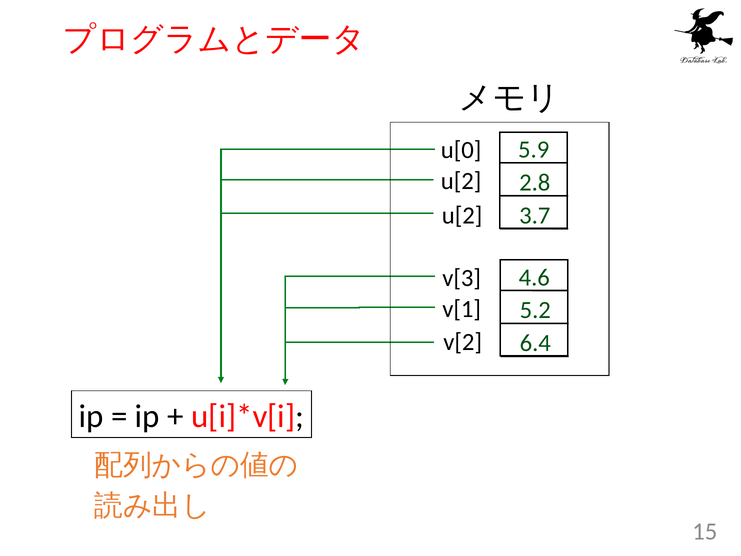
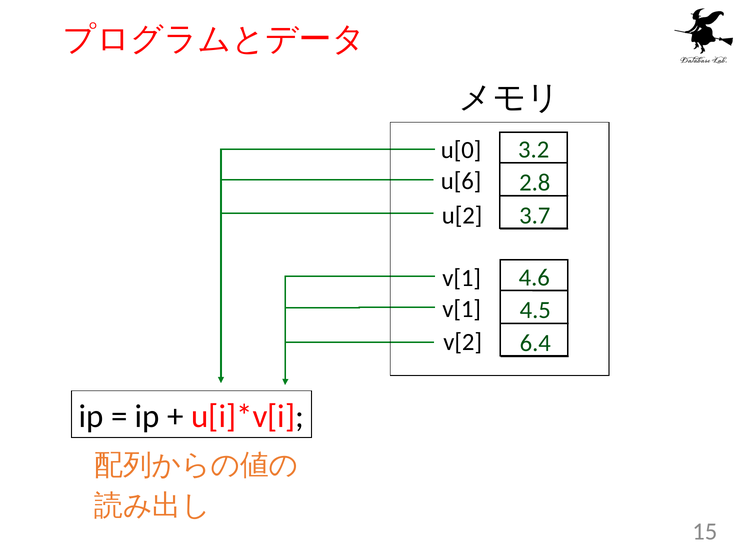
5.9: 5.9 -> 3.2
u[2 at (461, 181): u[2 -> u[6
v[3 at (462, 278): v[3 -> v[1
5.2: 5.2 -> 4.5
